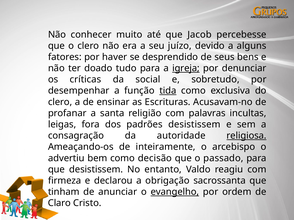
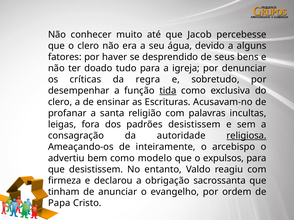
juízo: juízo -> água
igreja underline: present -> none
social: social -> regra
decisão: decisão -> modelo
passado: passado -> expulsos
evangelho underline: present -> none
Claro: Claro -> Papa
